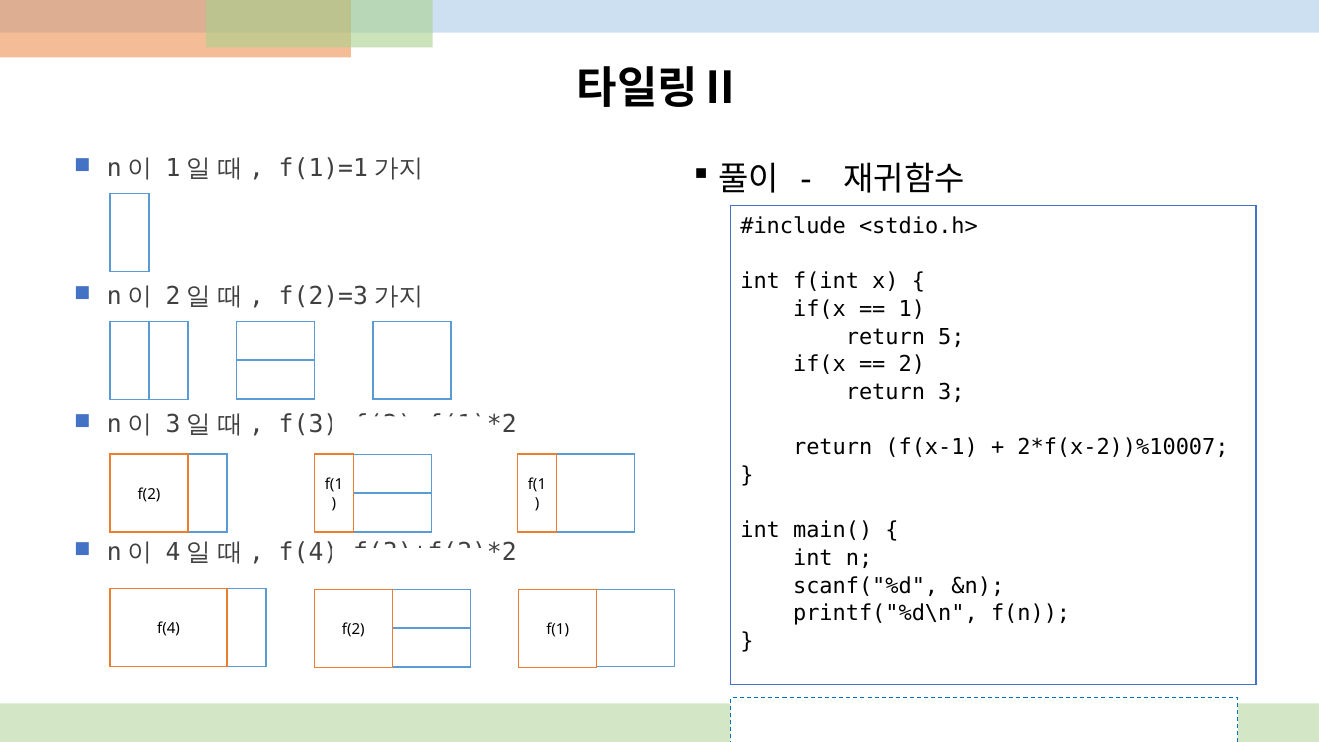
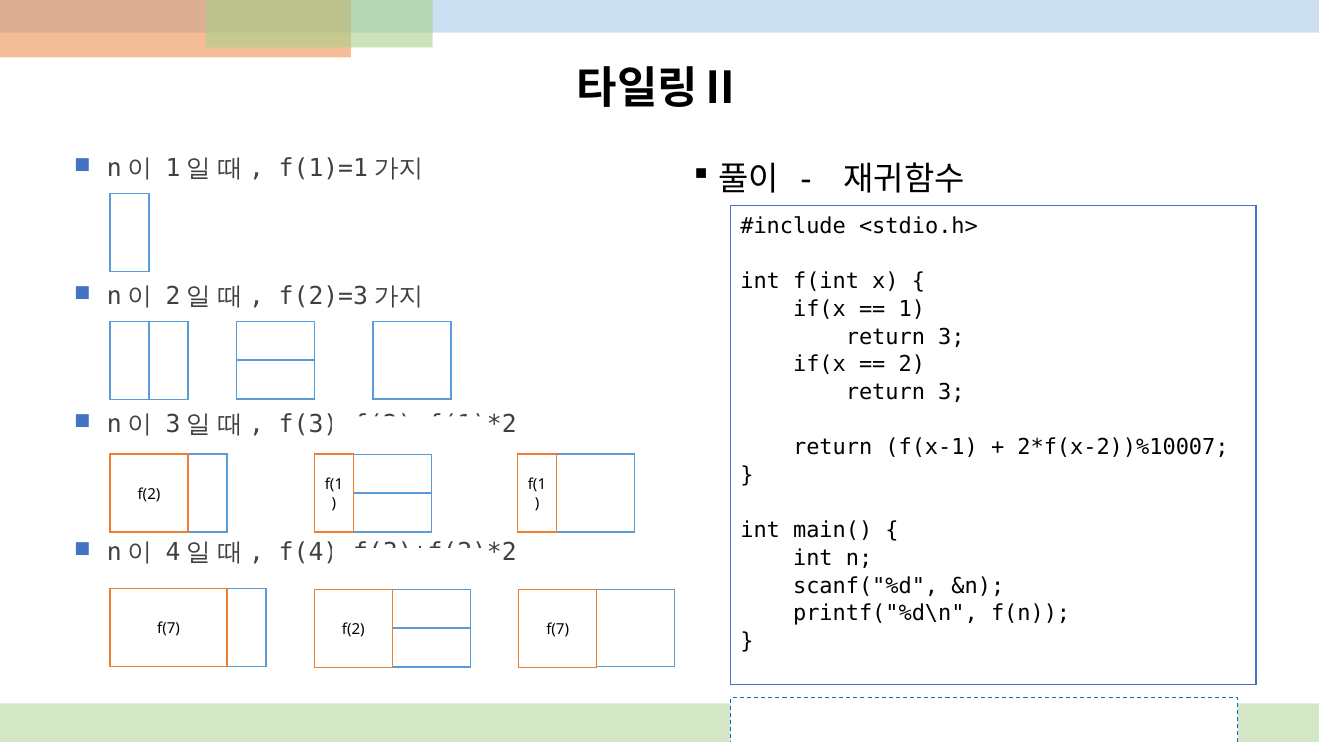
5 at (951, 337): 5 -> 3
f(4 at (169, 628): f(4 -> f(7
f(1 at (558, 630): f(1 -> f(7
